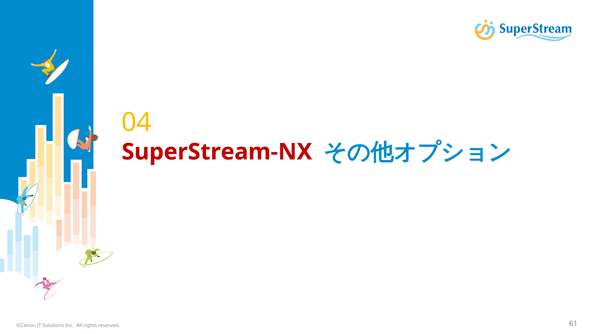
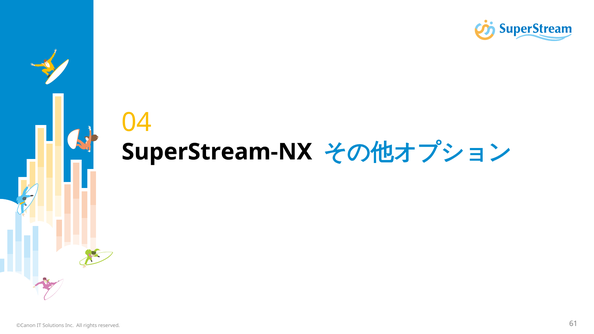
SuperStream-NX colour: red -> black
